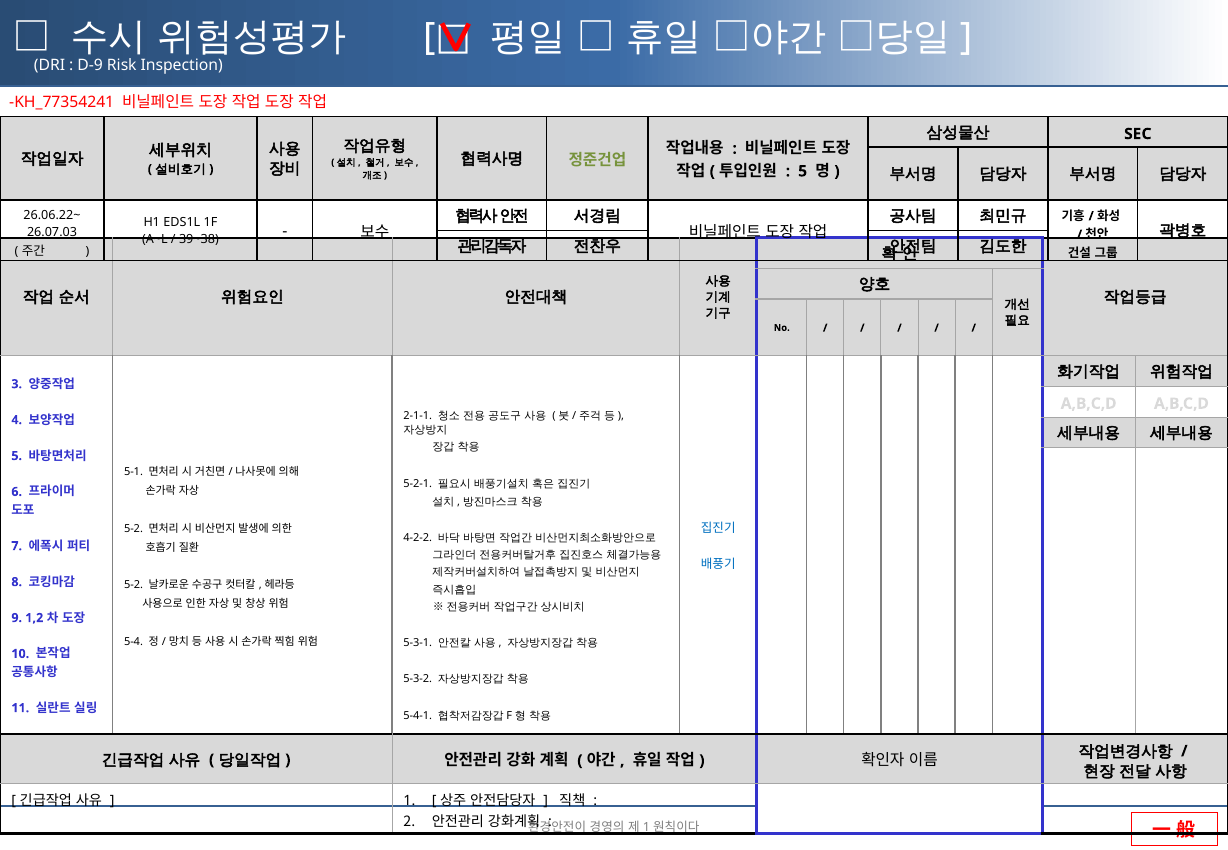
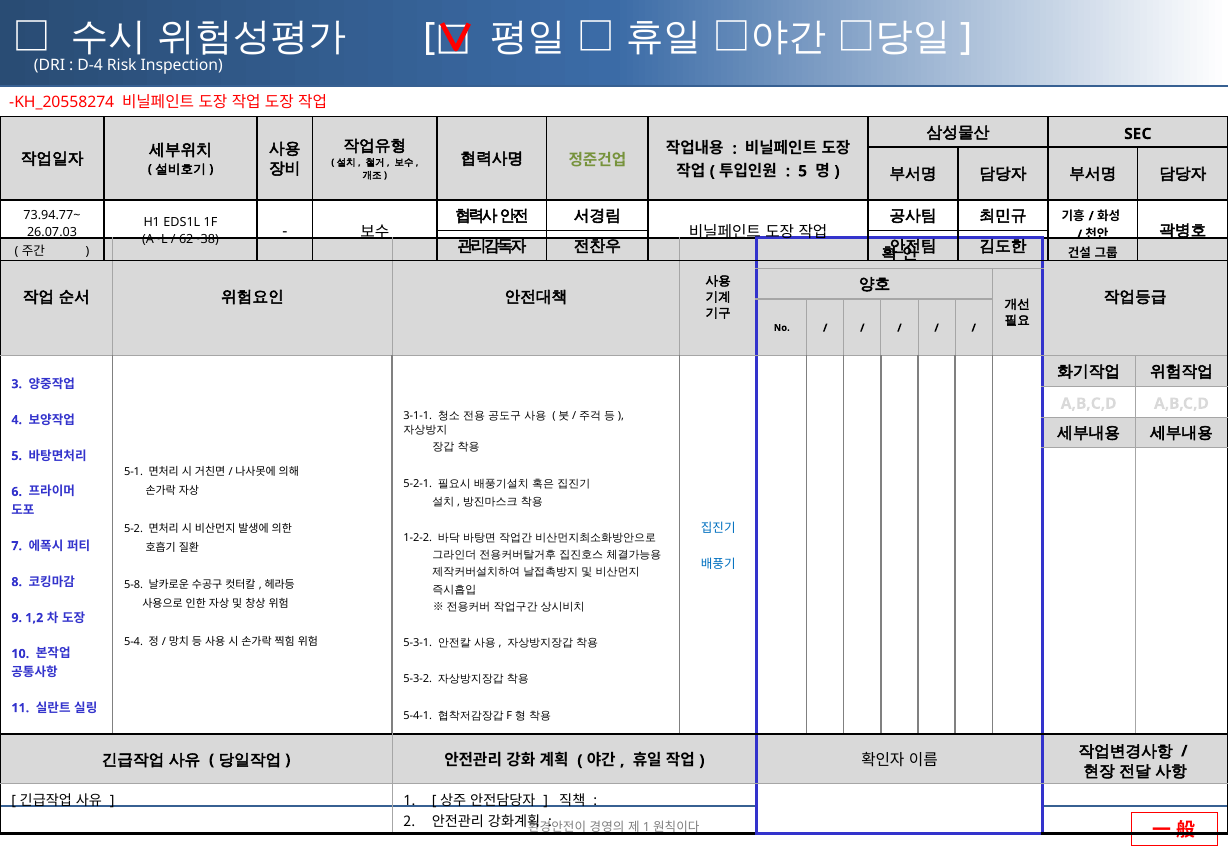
D-9: D-9 -> D-4
KH_77354241: KH_77354241 -> KH_20558274
26.06.22~: 26.06.22~ -> 73.94.77~
39~38: 39~38 -> 62~38
2-1-1: 2-1-1 -> 3-1-1
4-2-2: 4-2-2 -> 1-2-2
5-2 at (134, 585): 5-2 -> 5-8
